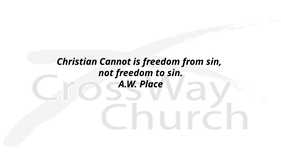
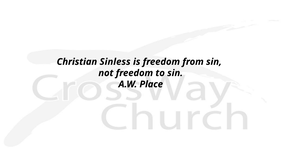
Cannot: Cannot -> Sinless
